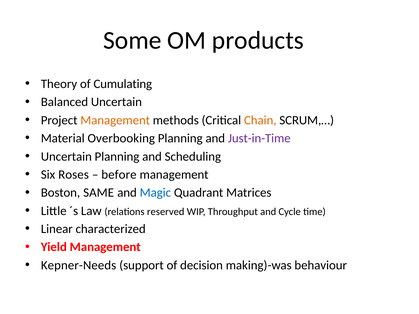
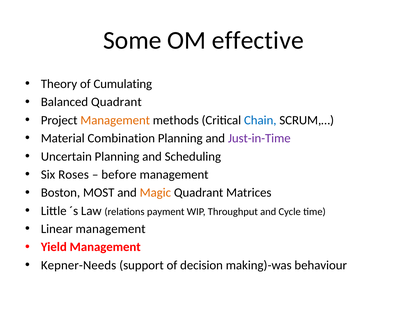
products: products -> effective
Balanced Uncertain: Uncertain -> Quadrant
Chain colour: orange -> blue
Overbooking: Overbooking -> Combination
SAME: SAME -> MOST
Magic colour: blue -> orange
reserved: reserved -> payment
Linear characterized: characterized -> management
